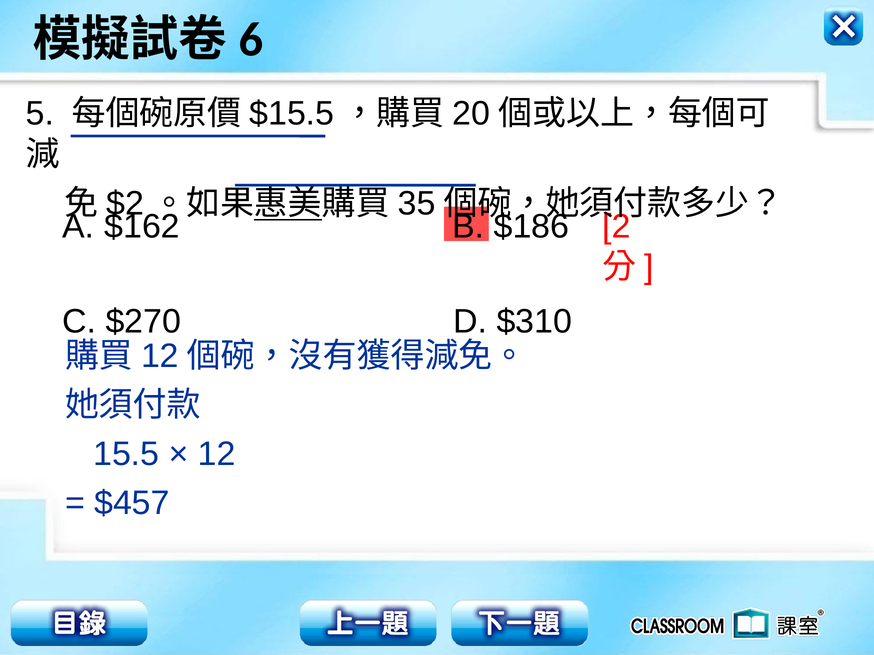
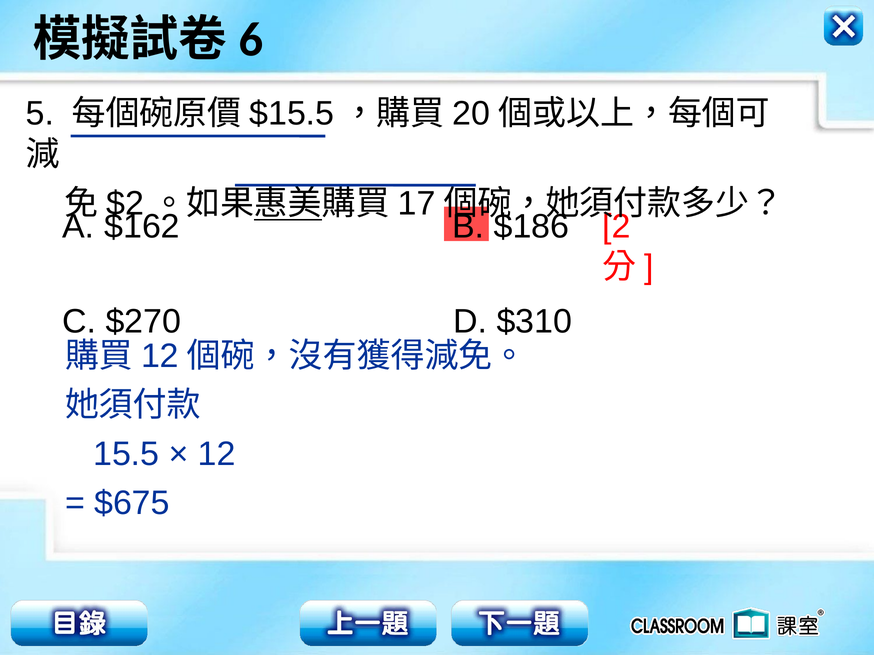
35: 35 -> 17
$457: $457 -> $675
